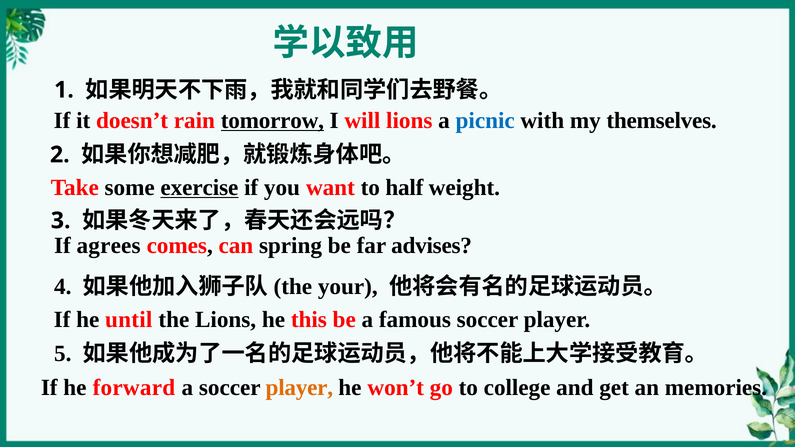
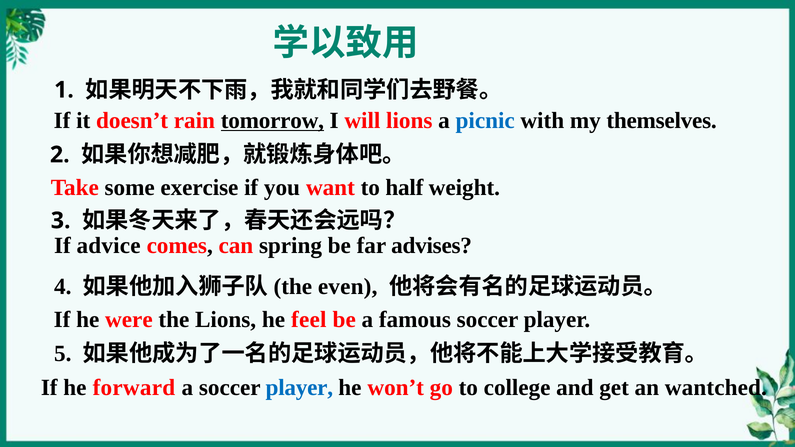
exercise underline: present -> none
agrees: agrees -> advice
your: your -> even
until: until -> were
this: this -> feel
player at (299, 388) colour: orange -> blue
memories: memories -> wantched
